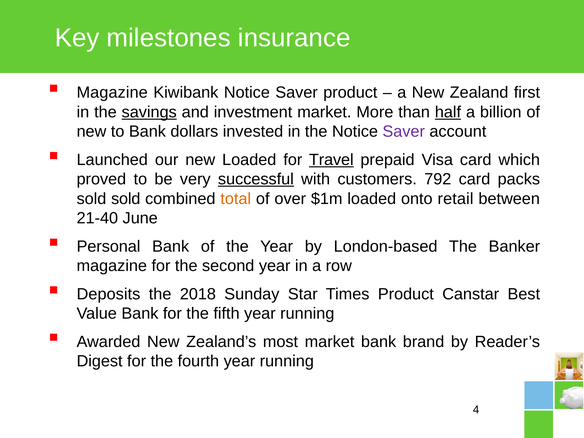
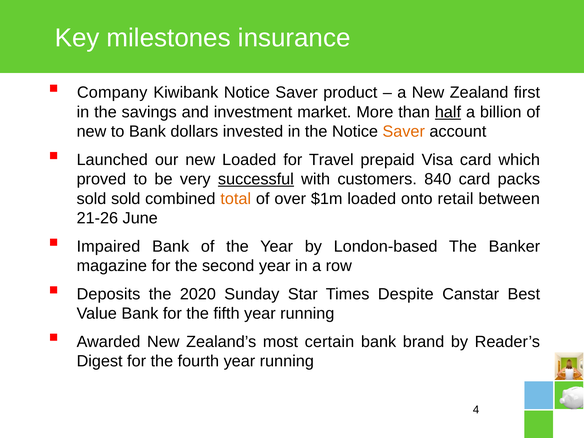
Magazine at (112, 93): Magazine -> Company
savings underline: present -> none
Saver at (404, 132) colour: purple -> orange
Travel underline: present -> none
792: 792 -> 840
21-40: 21-40 -> 21-26
Personal: Personal -> Impaired
2018: 2018 -> 2020
Times Product: Product -> Despite
most market: market -> certain
